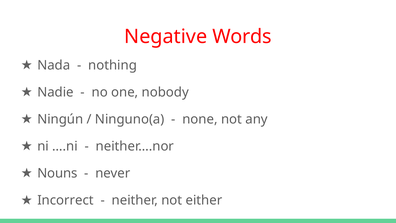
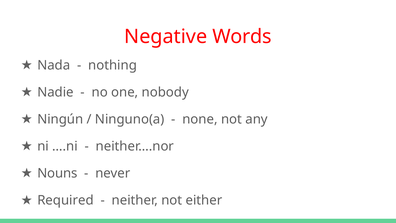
Incorrect: Incorrect -> Required
